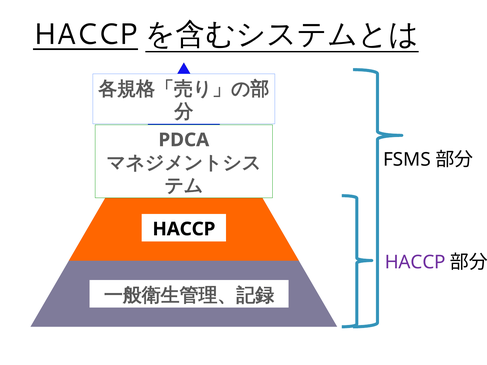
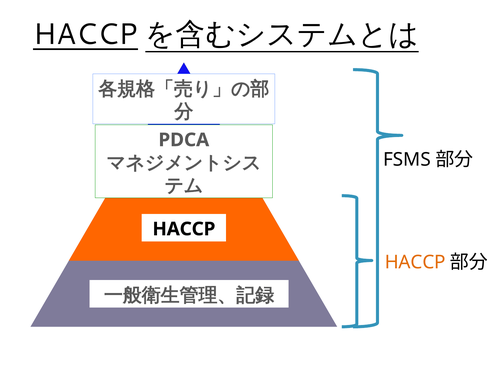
HACCP at (415, 263) colour: purple -> orange
